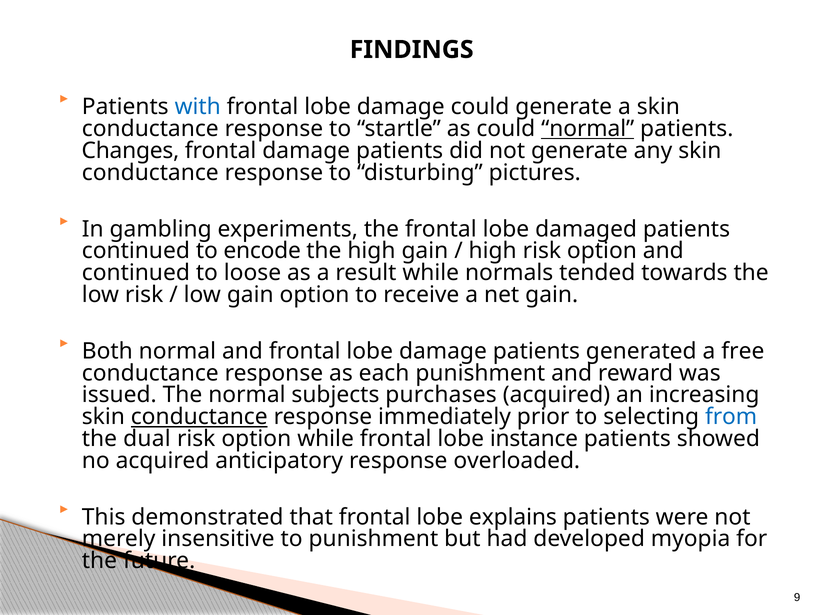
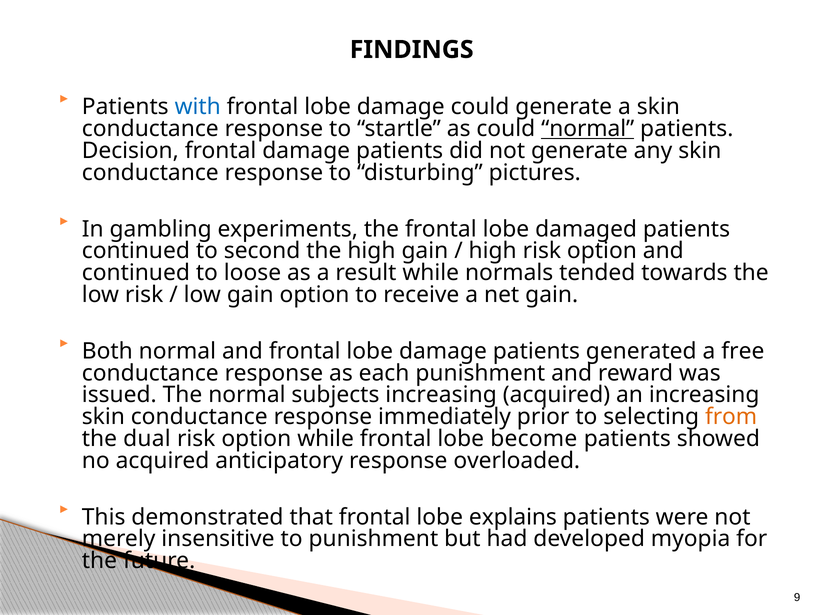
Changes: Changes -> Decision
encode: encode -> second
subjects purchases: purchases -> increasing
conductance at (199, 417) underline: present -> none
from colour: blue -> orange
instance: instance -> become
